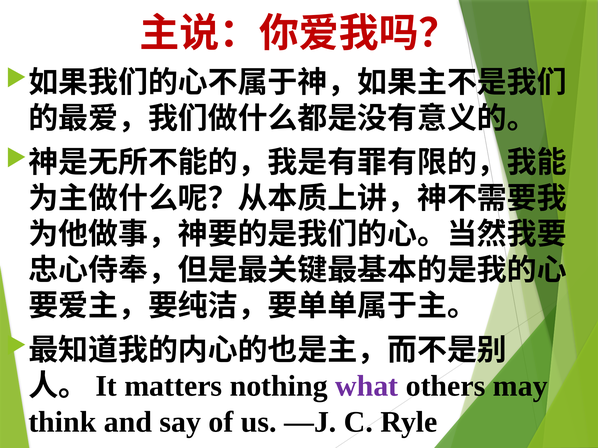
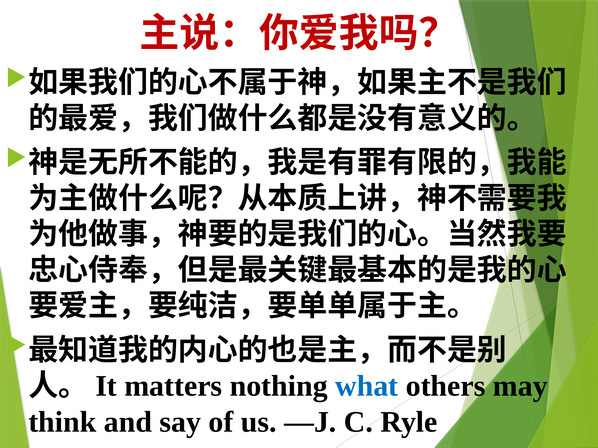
what colour: purple -> blue
